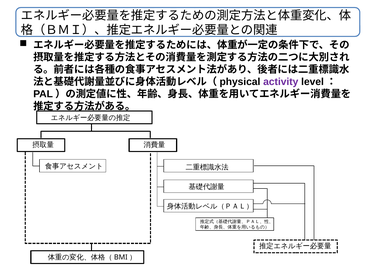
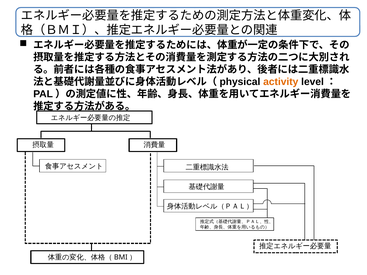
activity colour: purple -> orange
